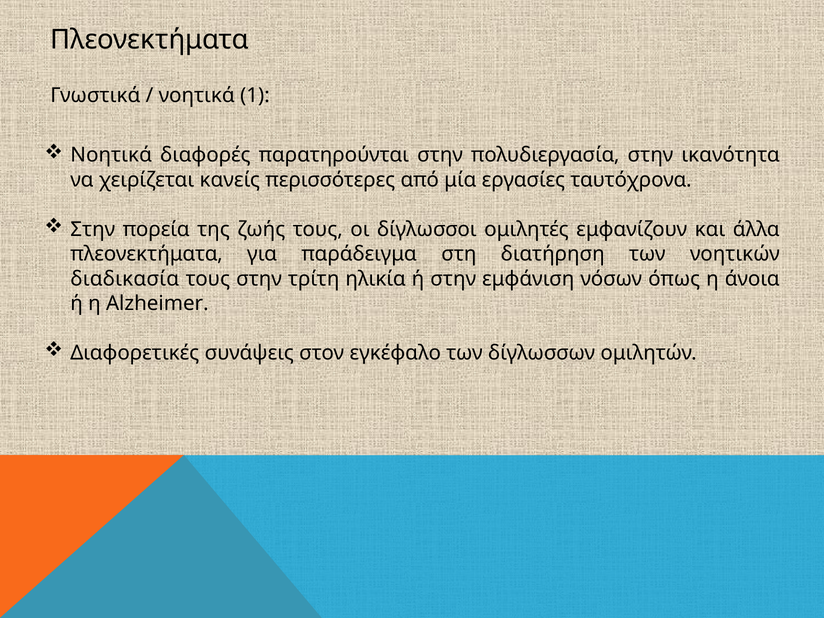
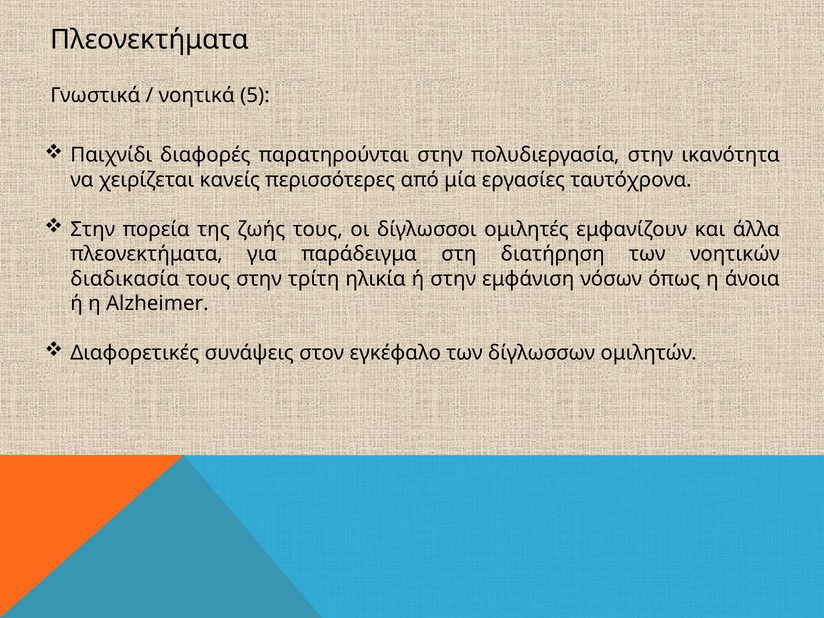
1: 1 -> 5
Νοητικά at (111, 155): Νοητικά -> Παιχνίδι
